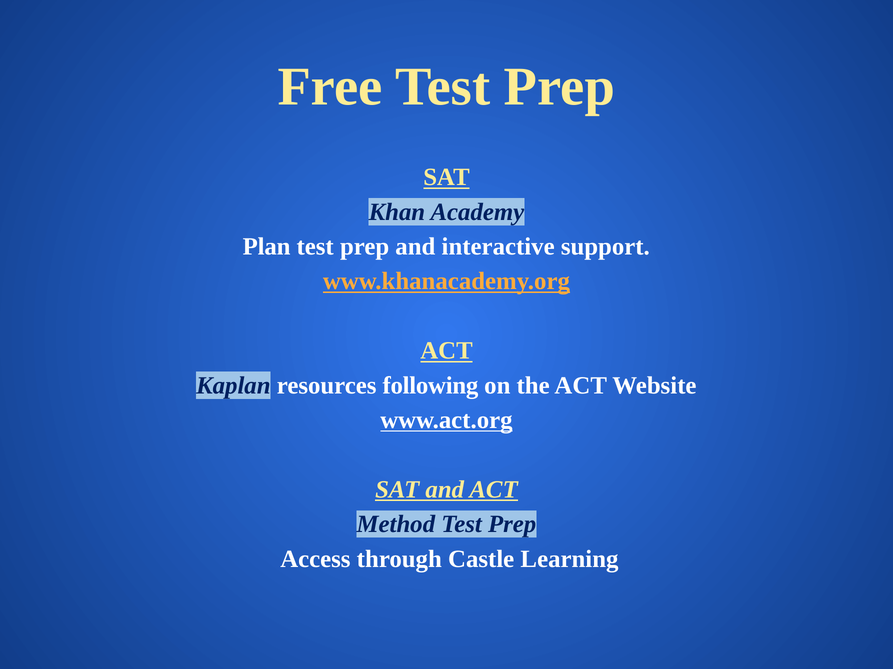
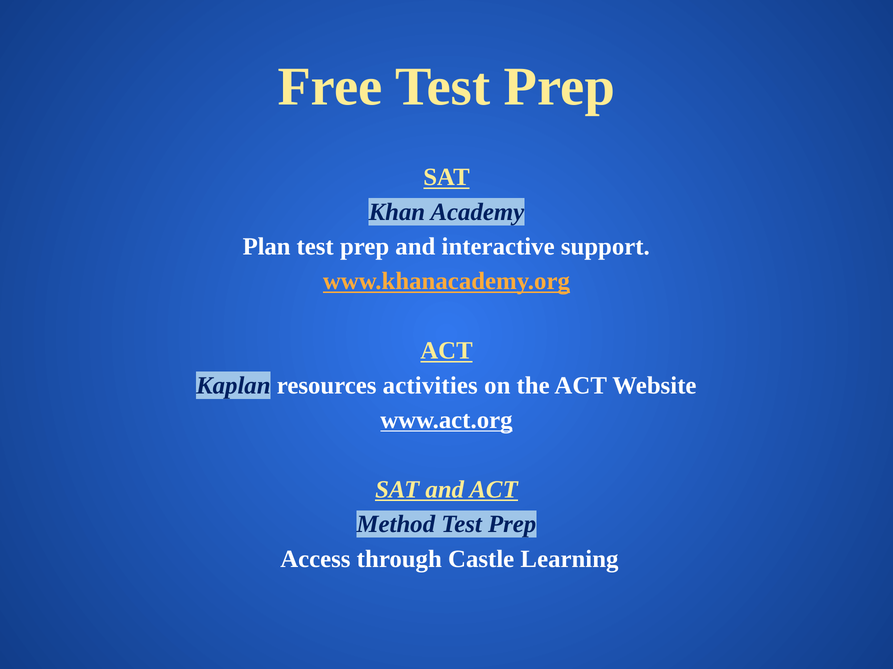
following: following -> activities
